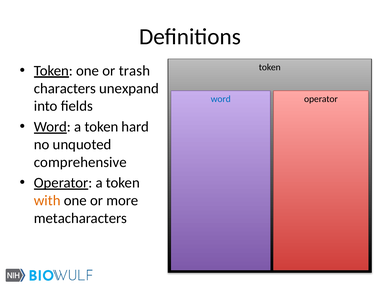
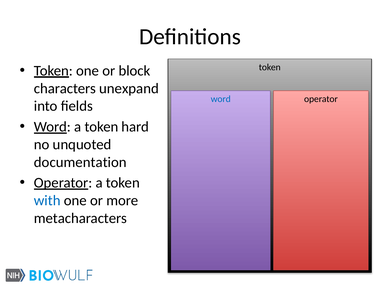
trash: trash -> block
comprehensive: comprehensive -> documentation
with colour: orange -> blue
